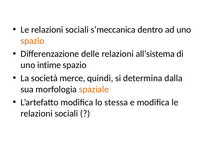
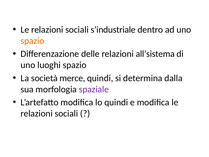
s’meccanica: s’meccanica -> s’industriale
intime: intime -> luoghi
spaziale colour: orange -> purple
lo stessa: stessa -> quindi
